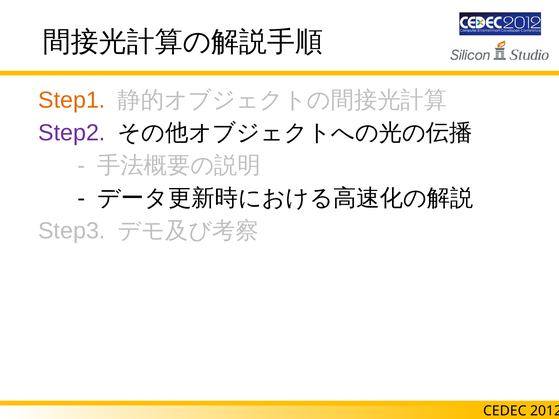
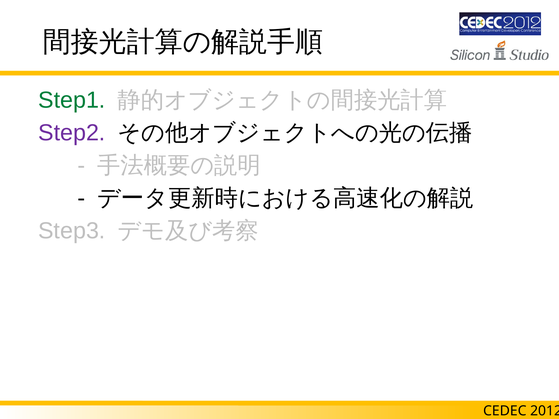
Step1 colour: orange -> green
